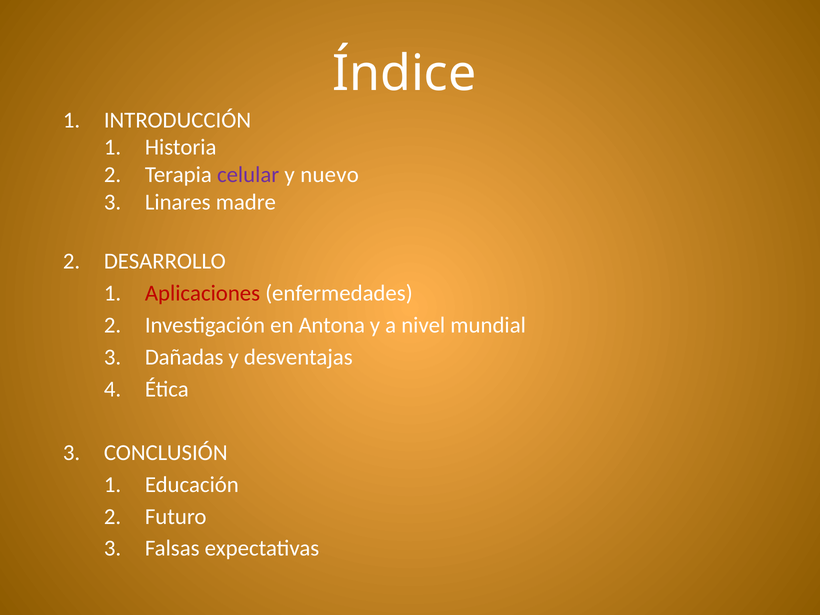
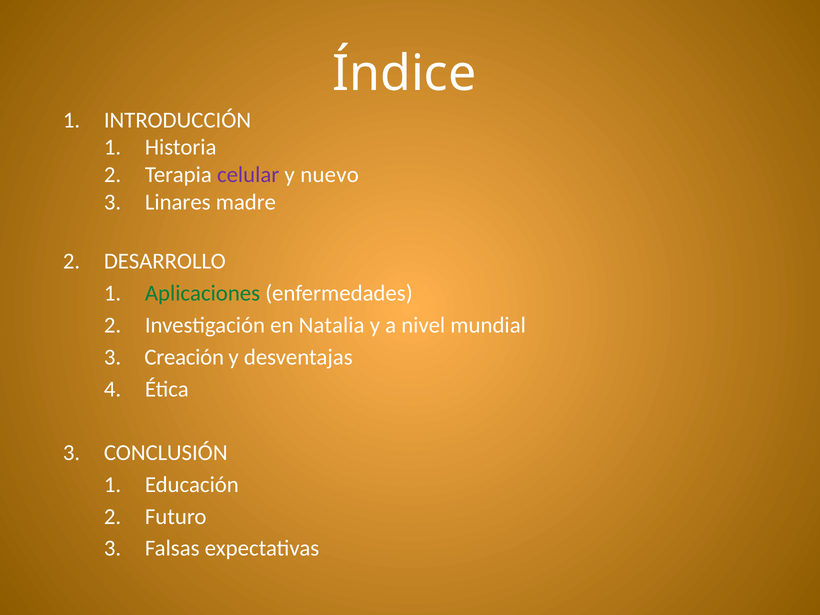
Aplicaciones colour: red -> green
Antona: Antona -> Natalia
Dañadas: Dañadas -> Creación
